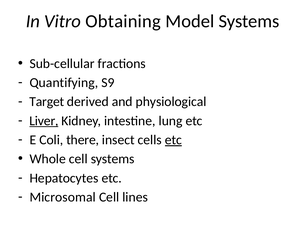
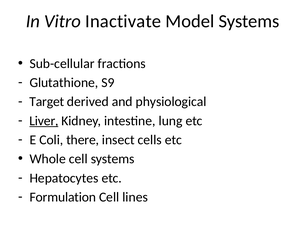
Obtaining: Obtaining -> Inactivate
Quantifying: Quantifying -> Glutathione
etc at (173, 140) underline: present -> none
Microsomal: Microsomal -> Formulation
